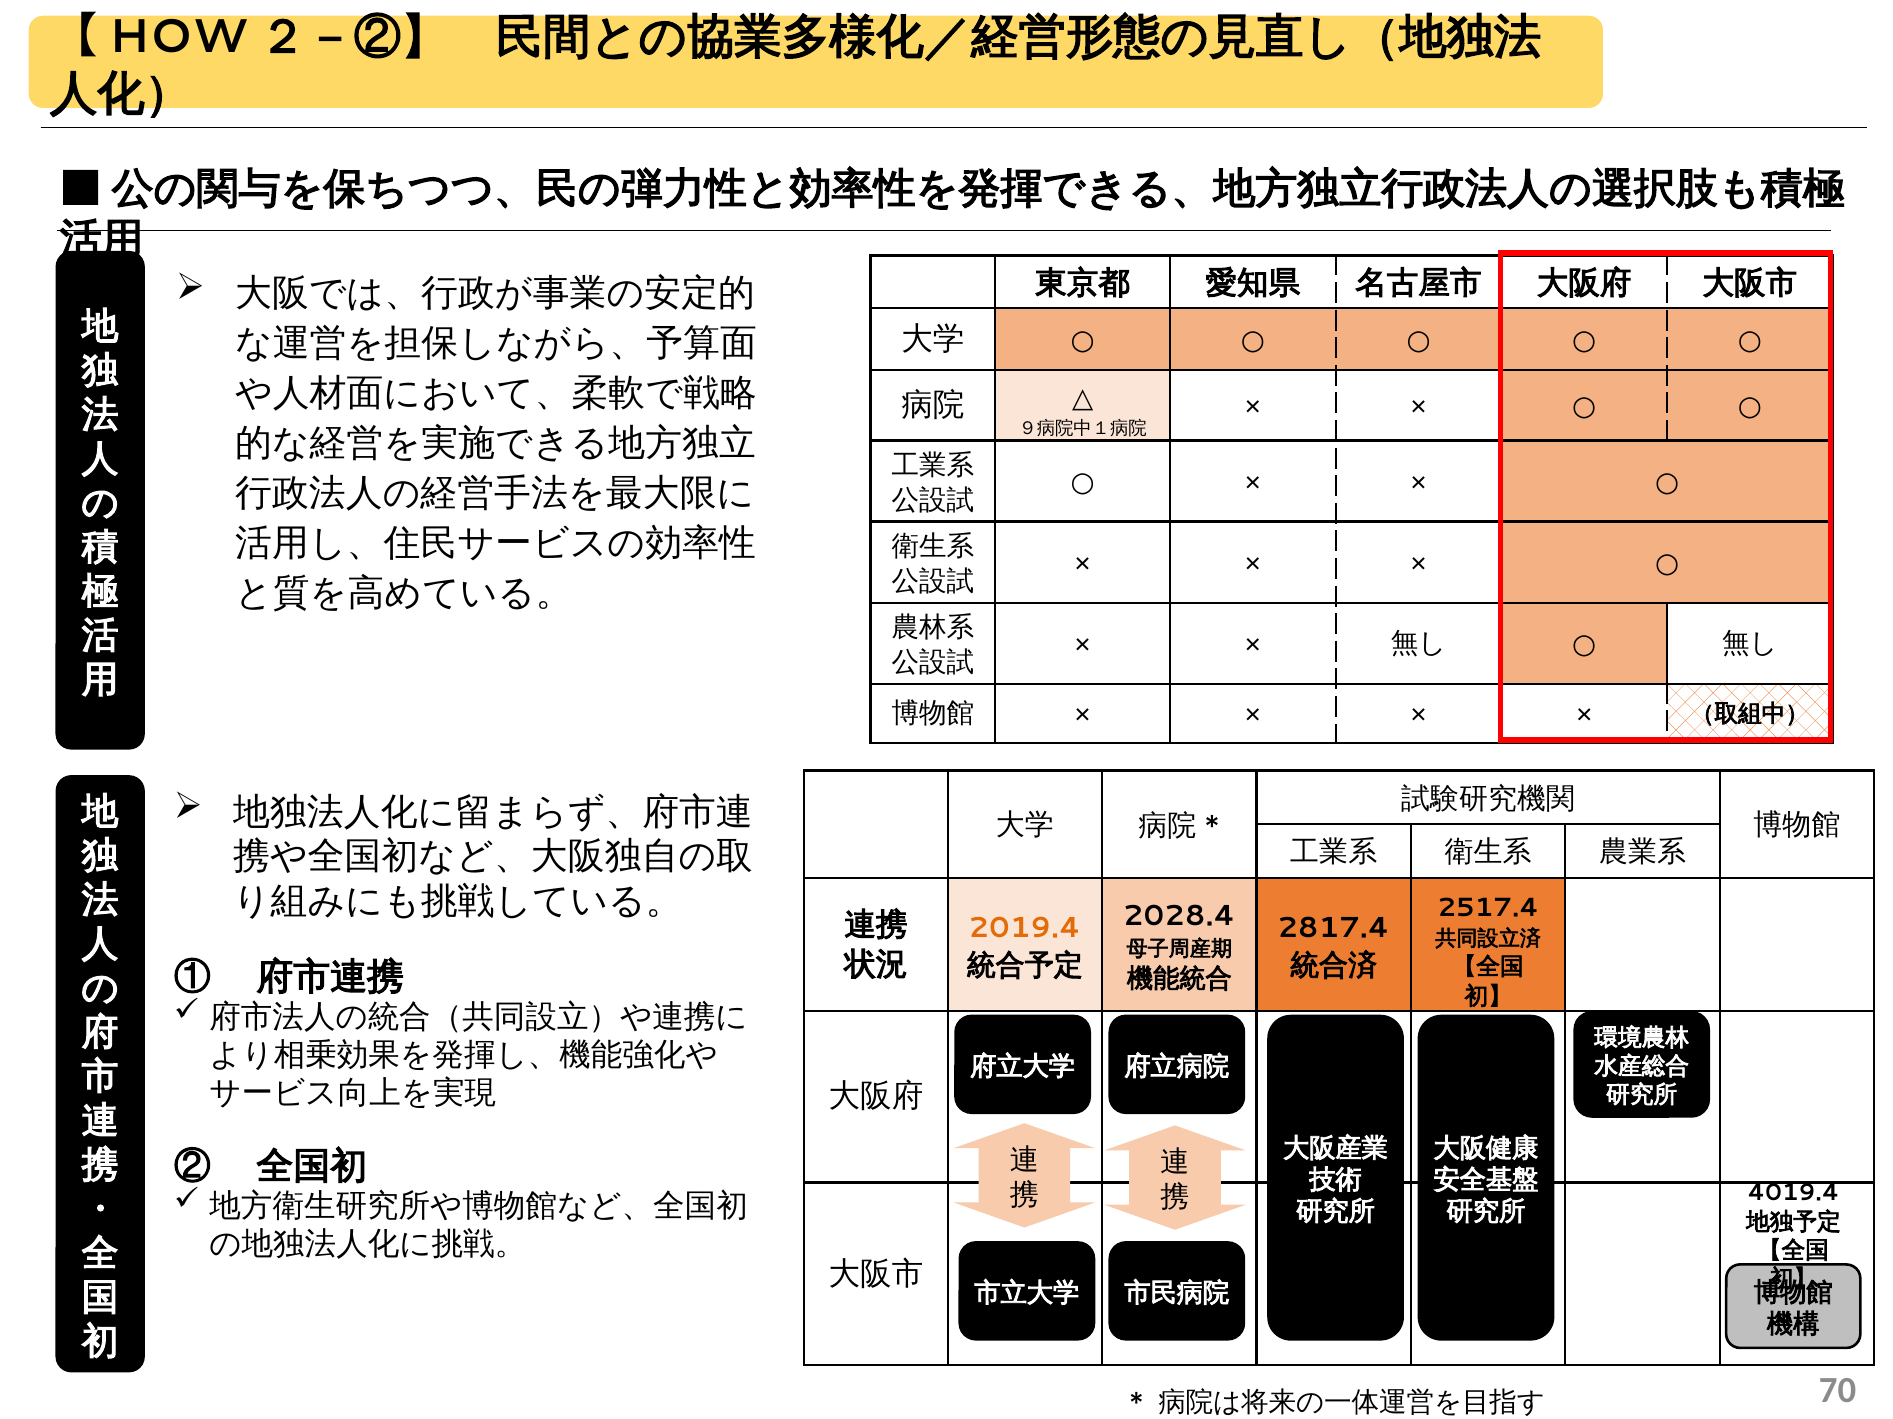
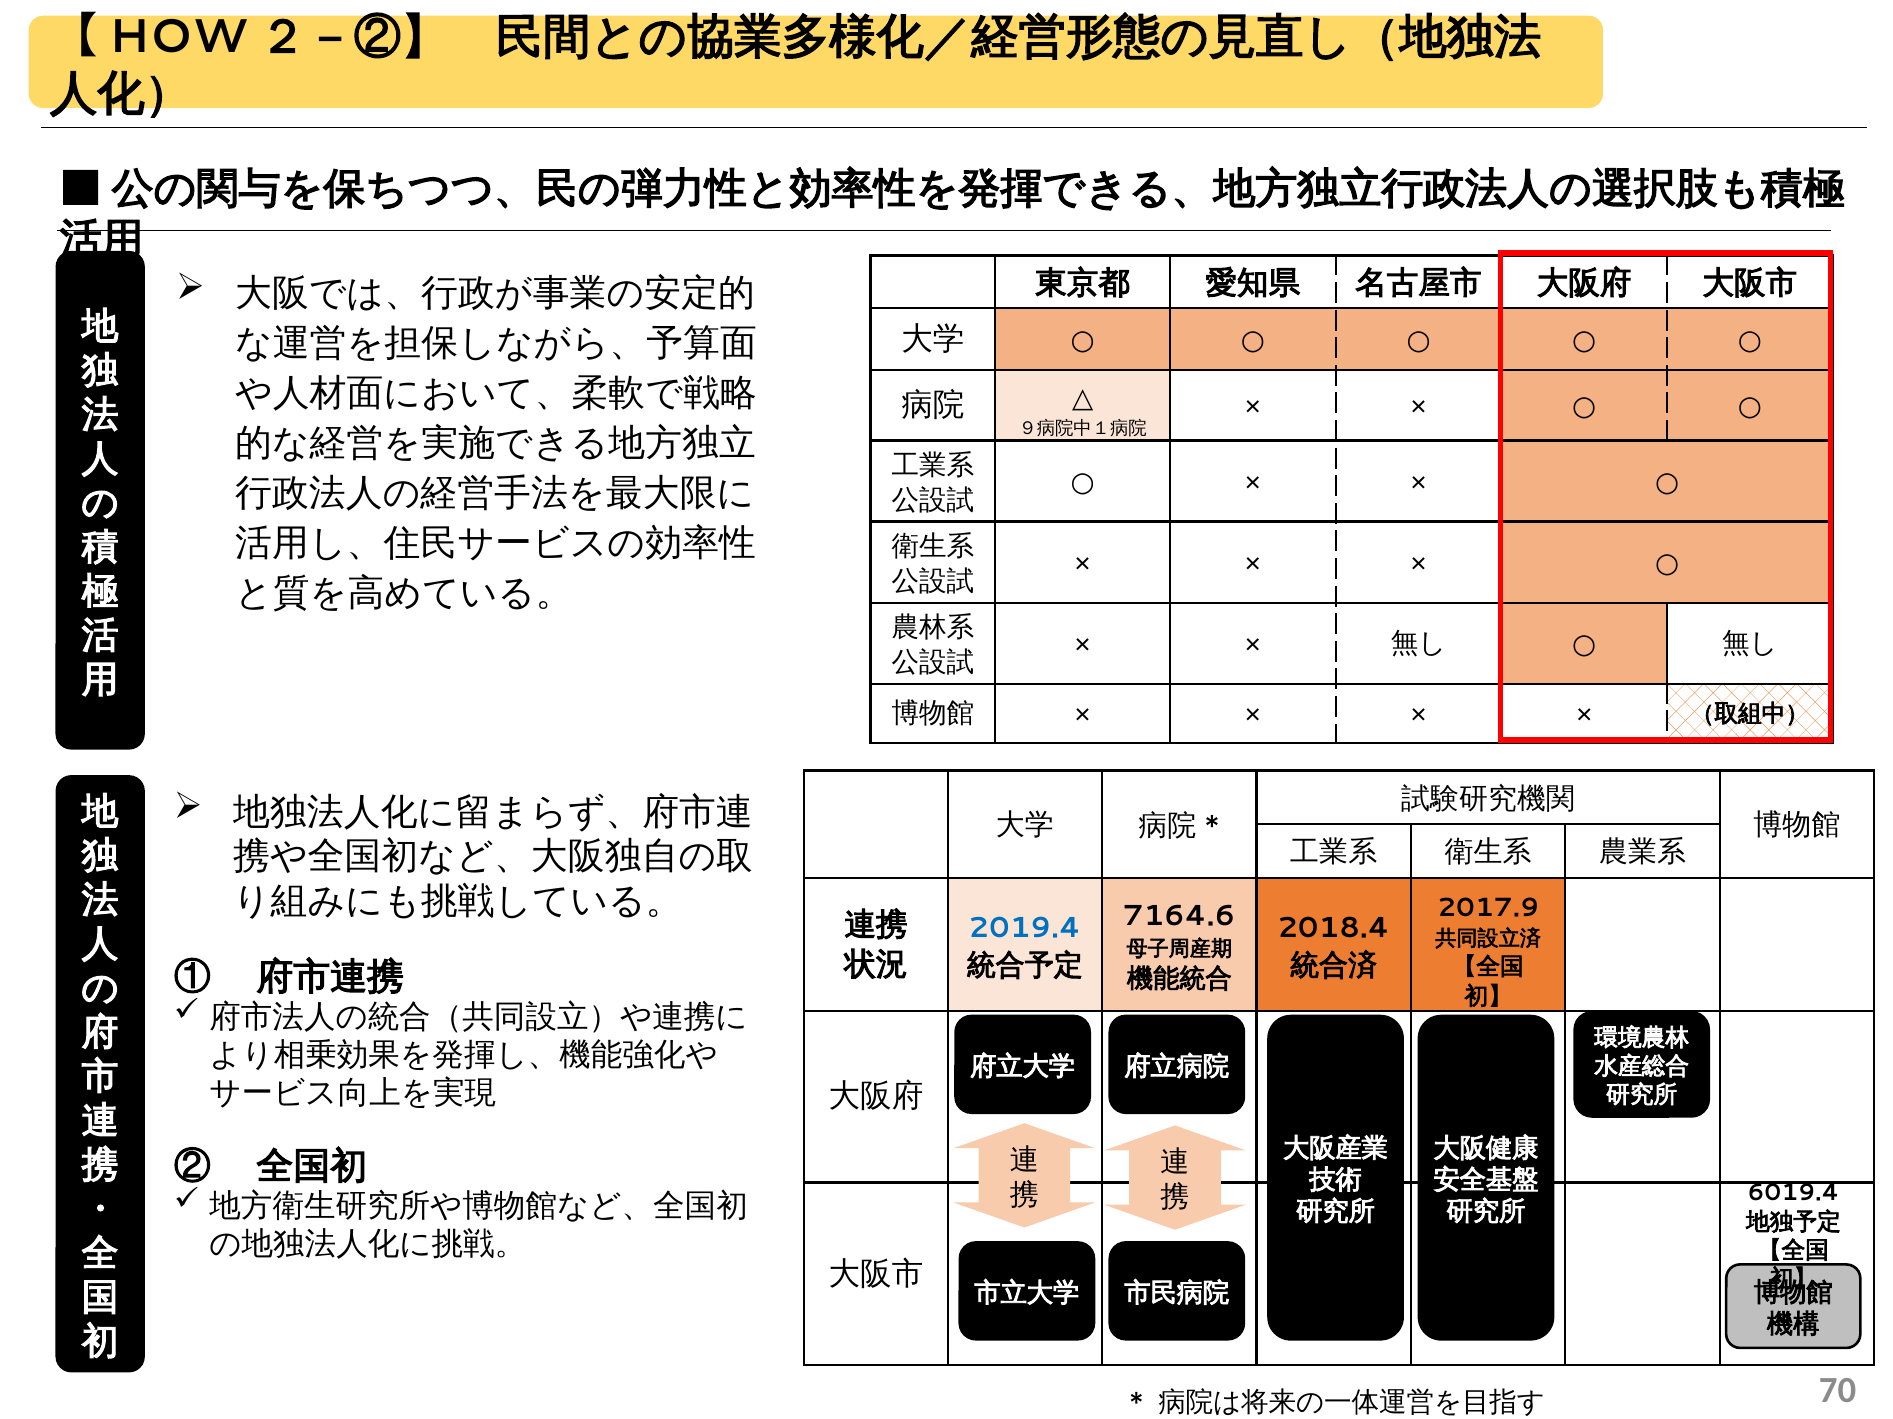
2517.4: 2517.4 -> 2017.9
2028.4: 2028.4 -> 7164.6
2019.4 colour: orange -> blue
2817.4: 2817.4 -> 2018.4
4019.4: 4019.4 -> 6019.4
